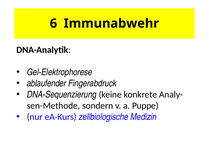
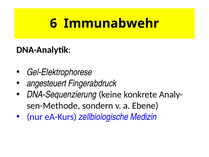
ablaufender: ablaufender -> angesteuert
Puppe: Puppe -> Ebene
